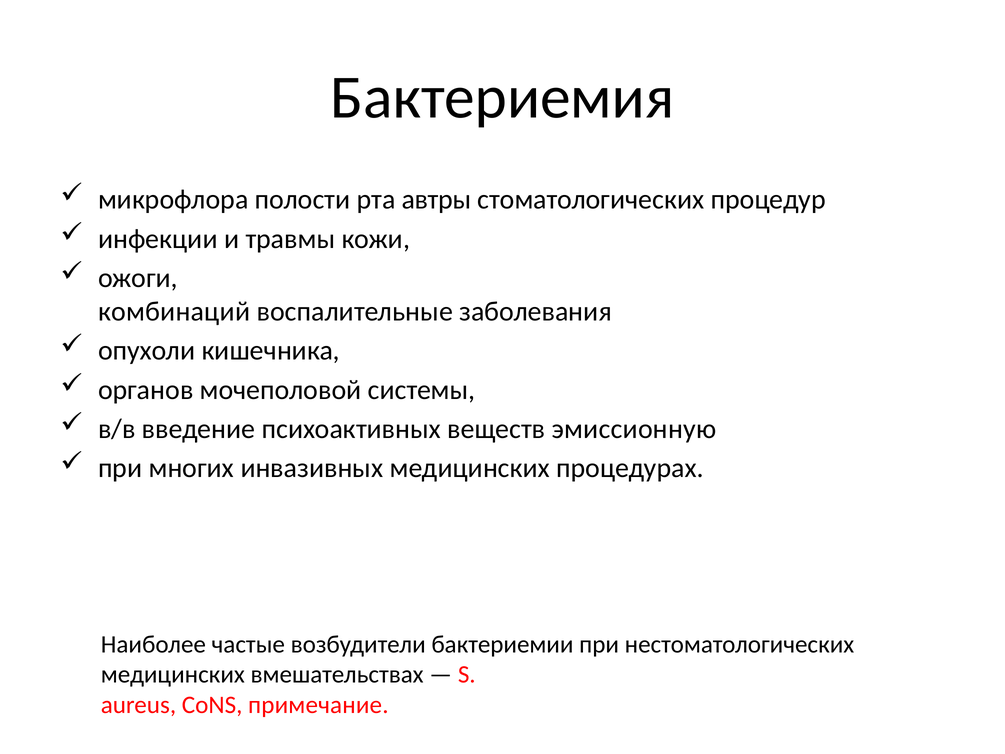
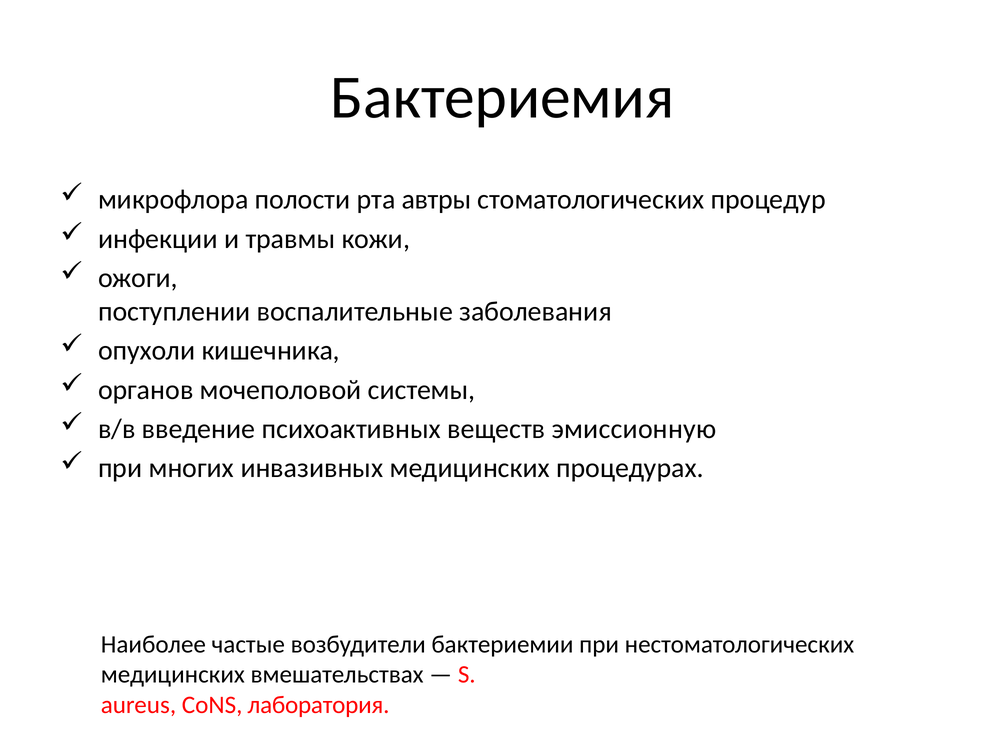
комбинаций: комбинаций -> поступлении
примечание: примечание -> лаборатория
